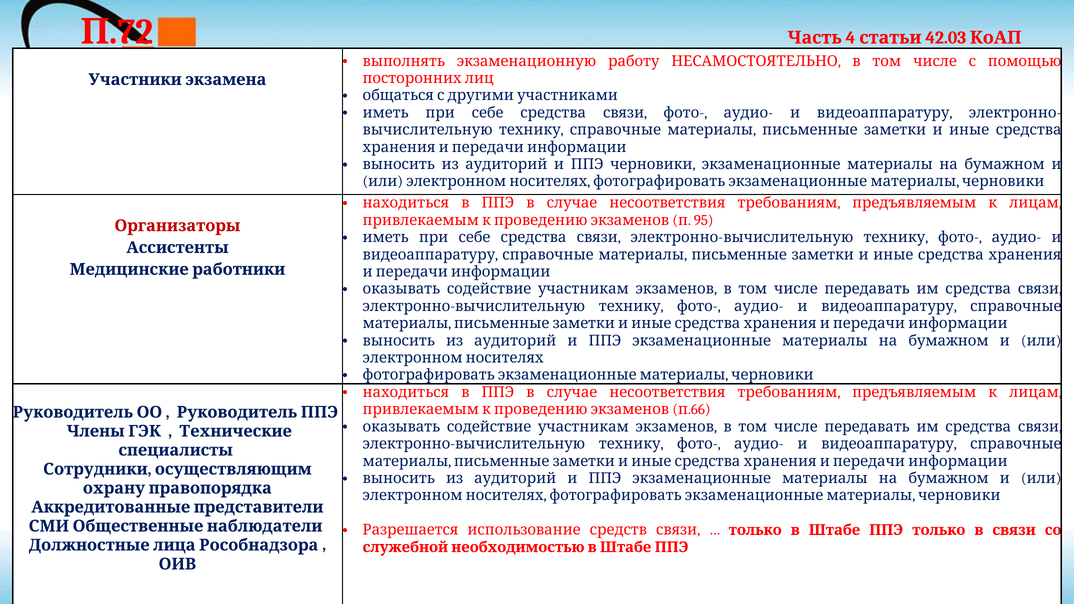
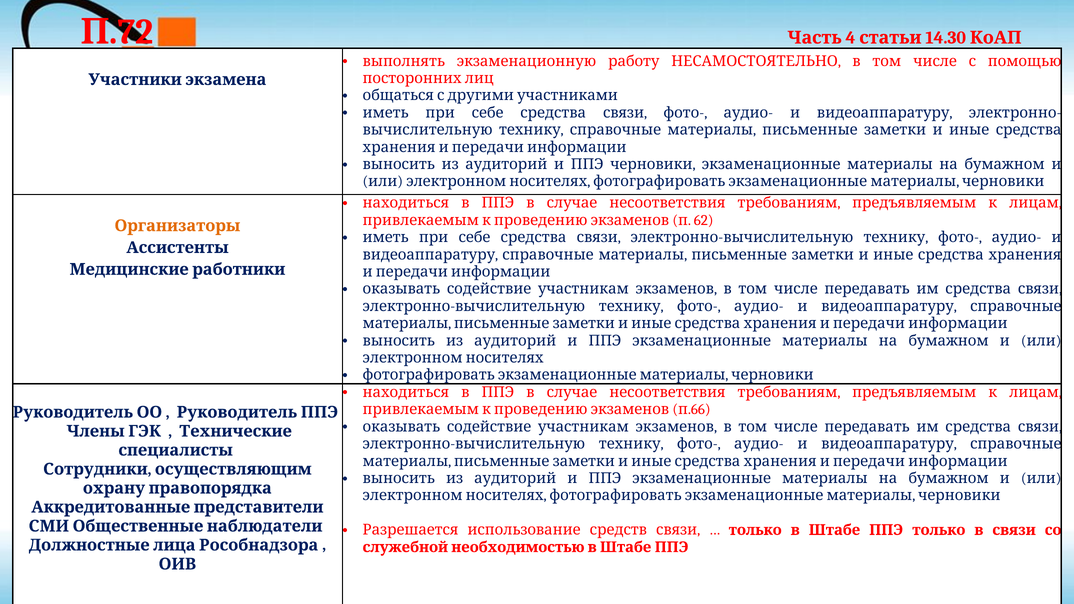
42.03: 42.03 -> 14.30
95: 95 -> 62
Организаторы colour: red -> orange
